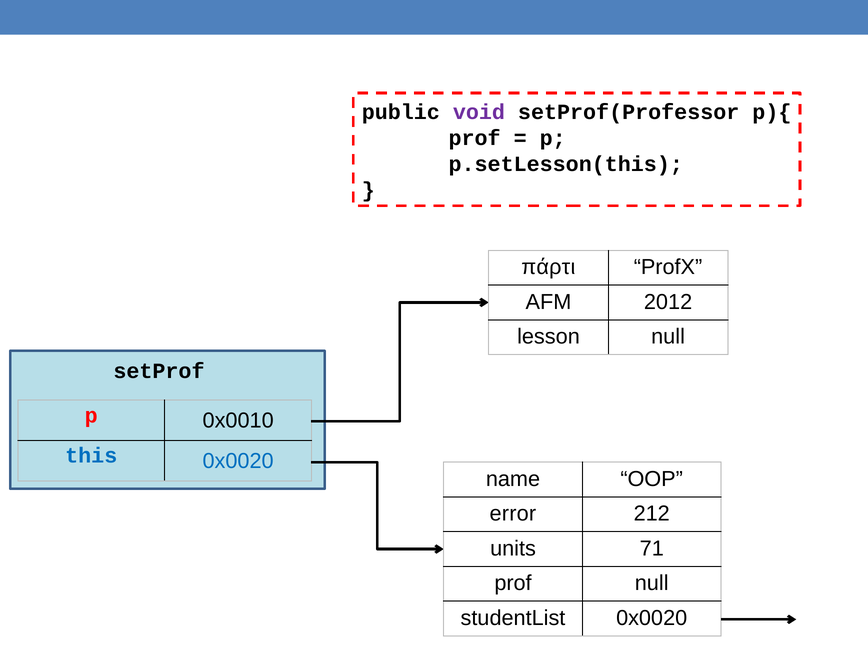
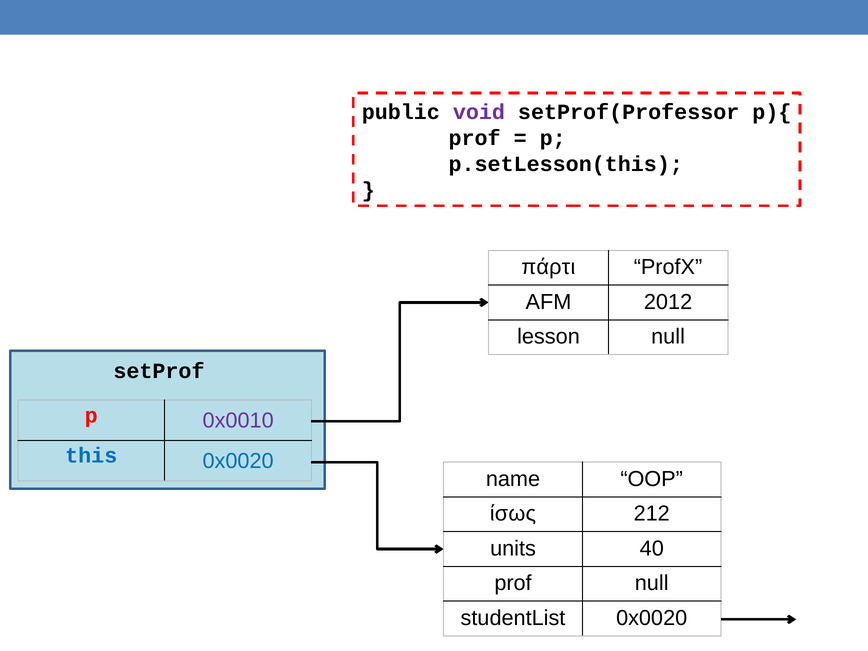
0x0010 colour: black -> purple
error: error -> ίσως
71: 71 -> 40
